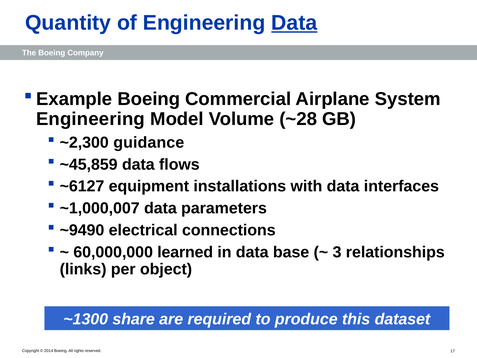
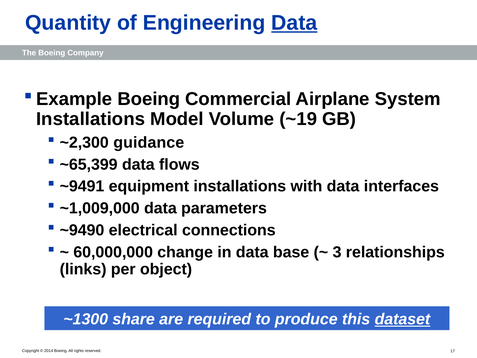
Engineering at (91, 119): Engineering -> Installations
~28: ~28 -> ~19
~45,859: ~45,859 -> ~65,399
~6127: ~6127 -> ~9491
~1,000,007: ~1,000,007 -> ~1,009,000
learned: learned -> change
dataset underline: none -> present
